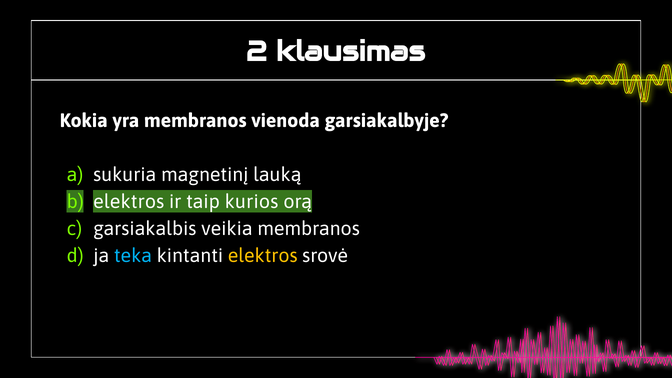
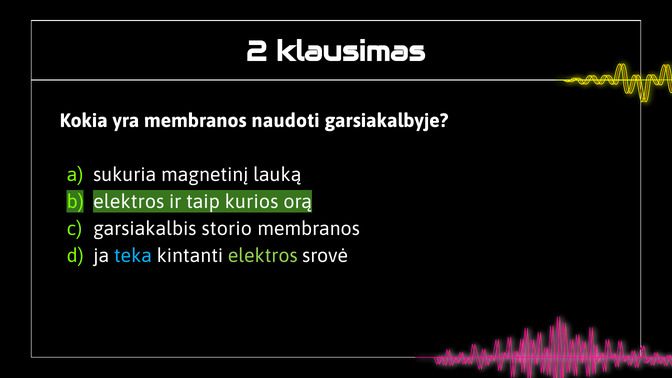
vienoda: vienoda -> naudoti
veikia: veikia -> storio
elektros at (263, 256) colour: yellow -> light green
